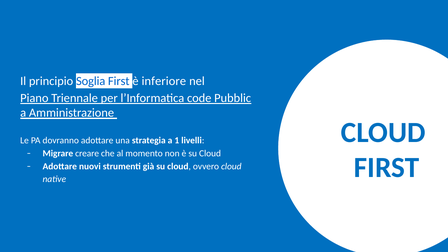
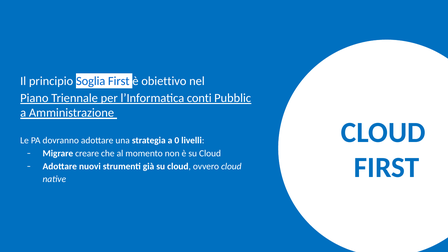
inferiore: inferiore -> obiettivo
code: code -> conti
1: 1 -> 0
